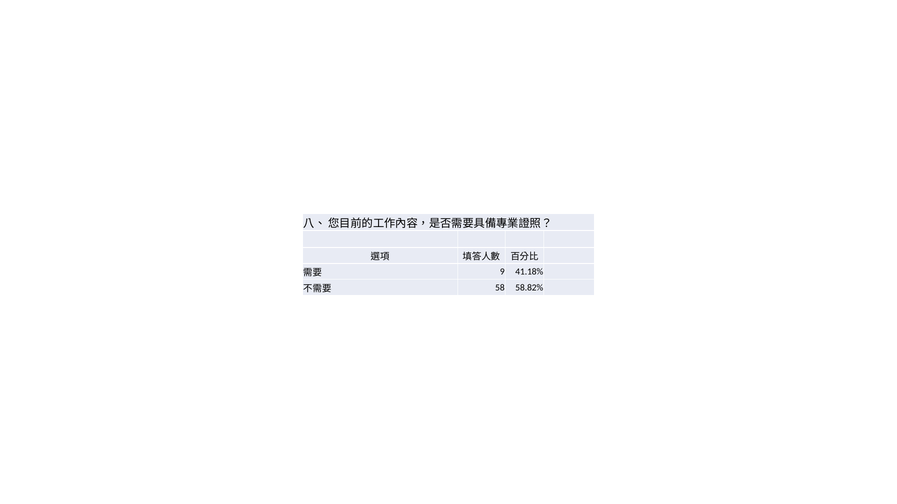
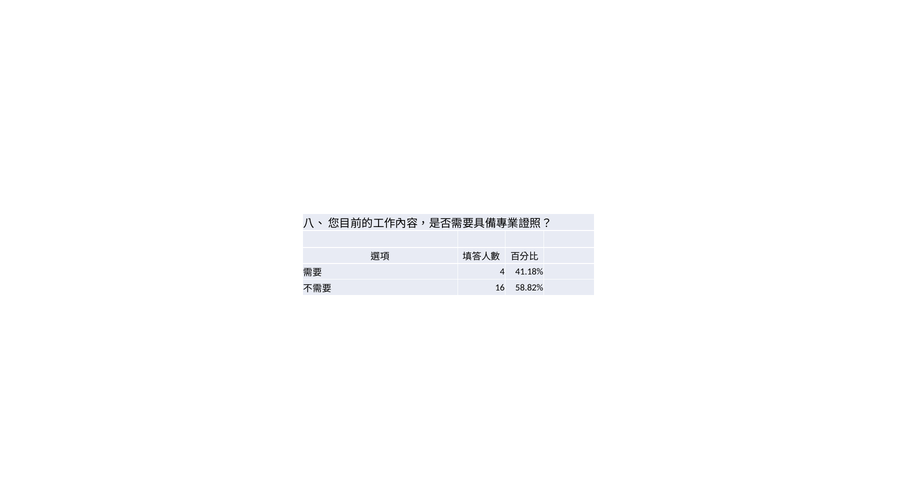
9: 9 -> 4
58: 58 -> 16
